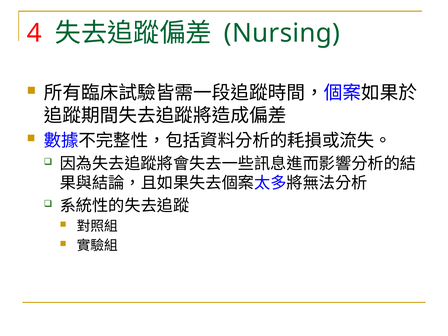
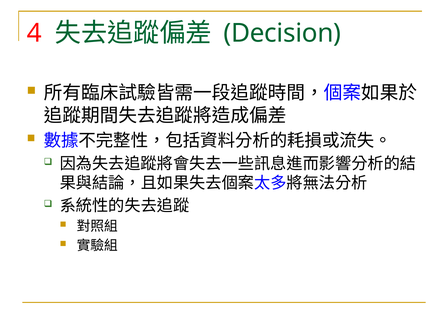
Nursing: Nursing -> Decision
